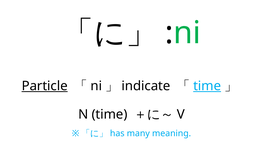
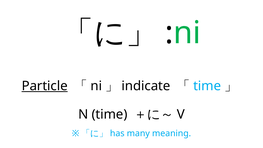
time at (207, 86) underline: present -> none
